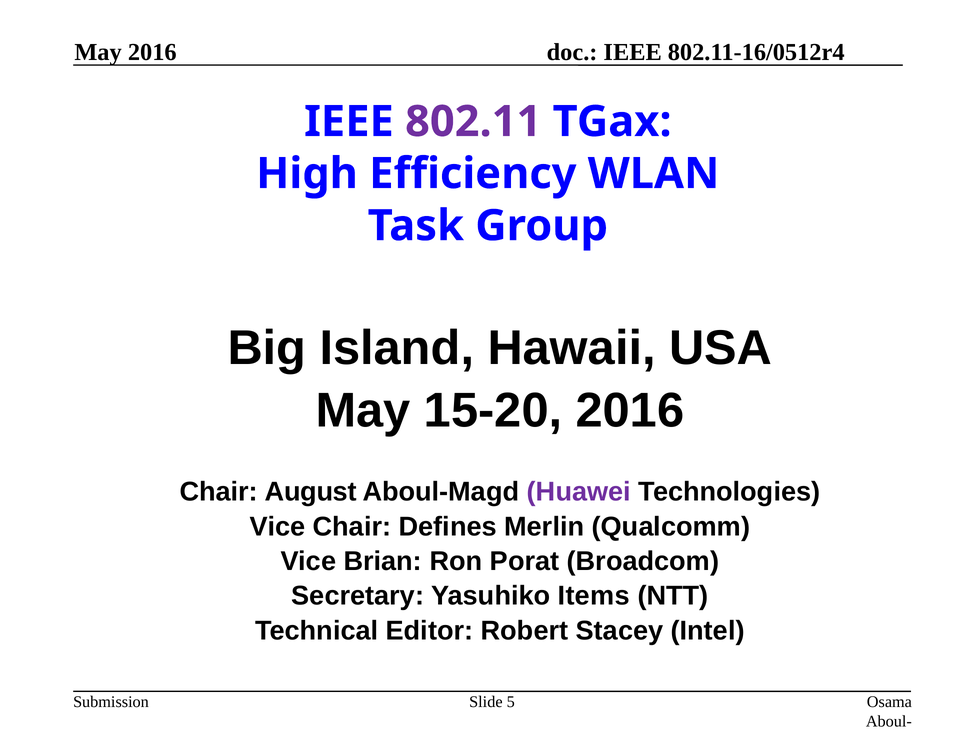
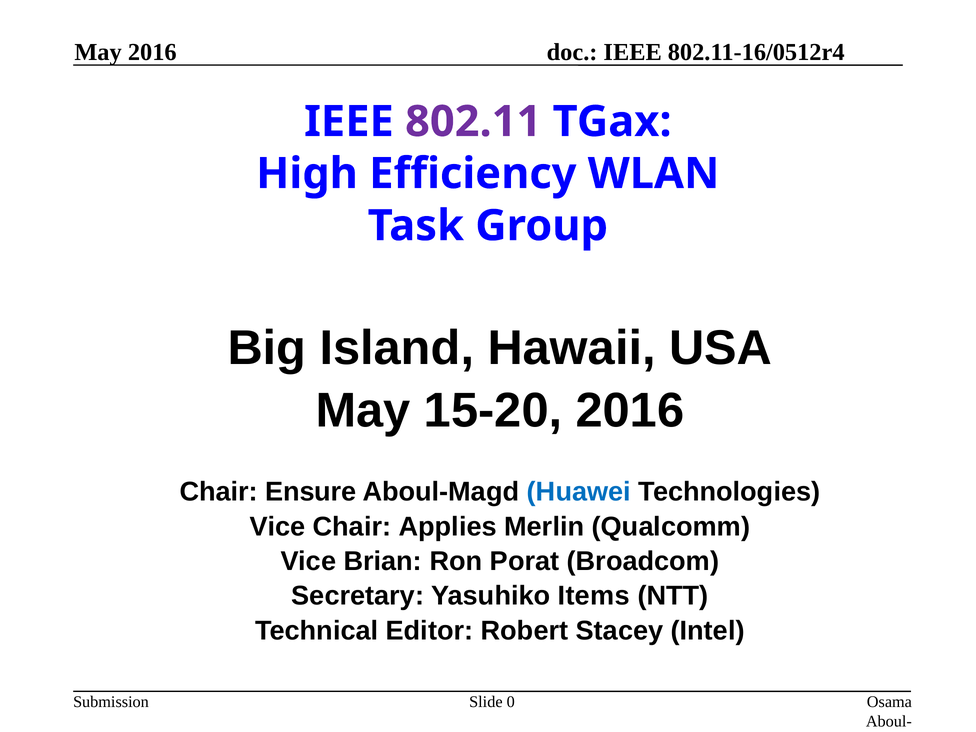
August: August -> Ensure
Huawei colour: purple -> blue
Defines: Defines -> Applies
5: 5 -> 0
